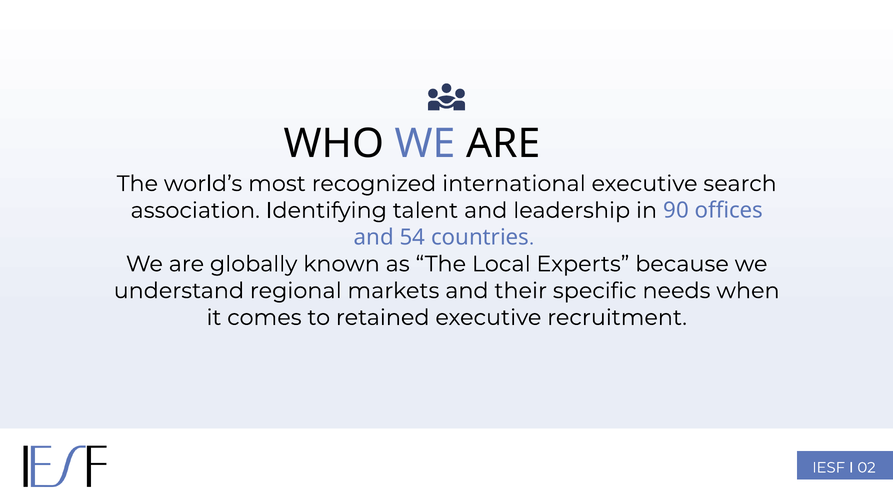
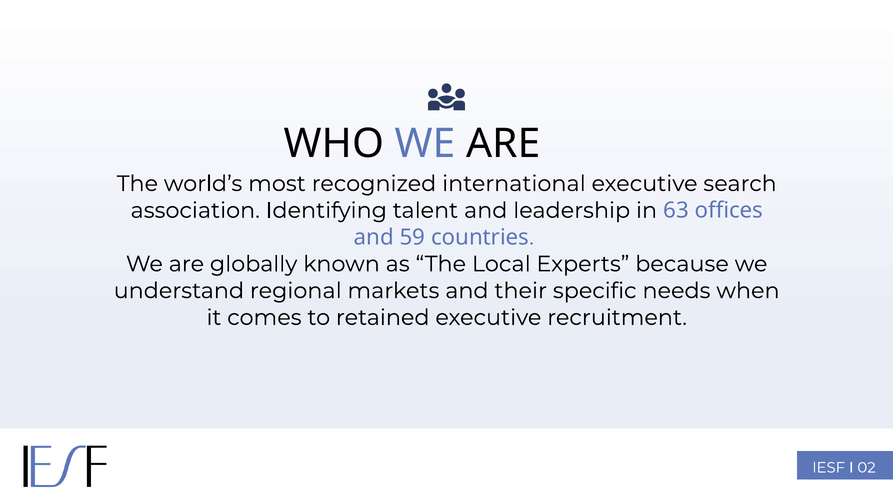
90: 90 -> 63
54: 54 -> 59
